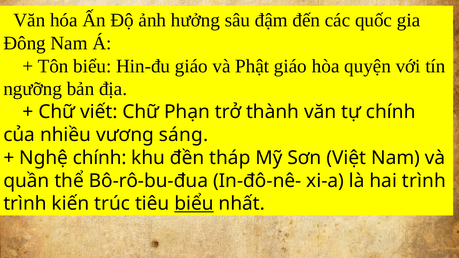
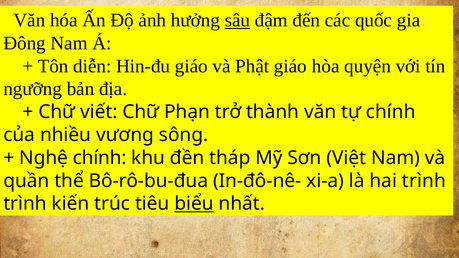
sâu underline: none -> present
Tôn biểu: biểu -> diễn
sáng: sáng -> sông
